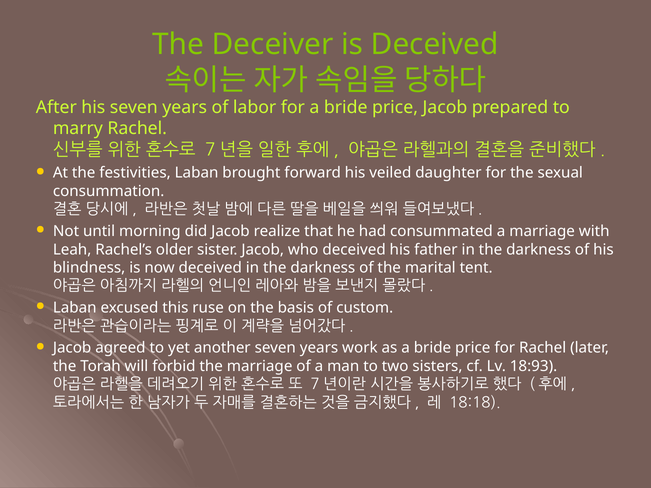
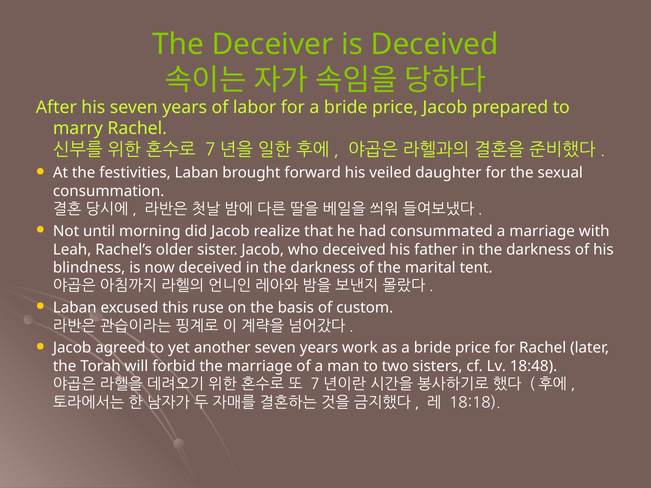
18:93: 18:93 -> 18:48
